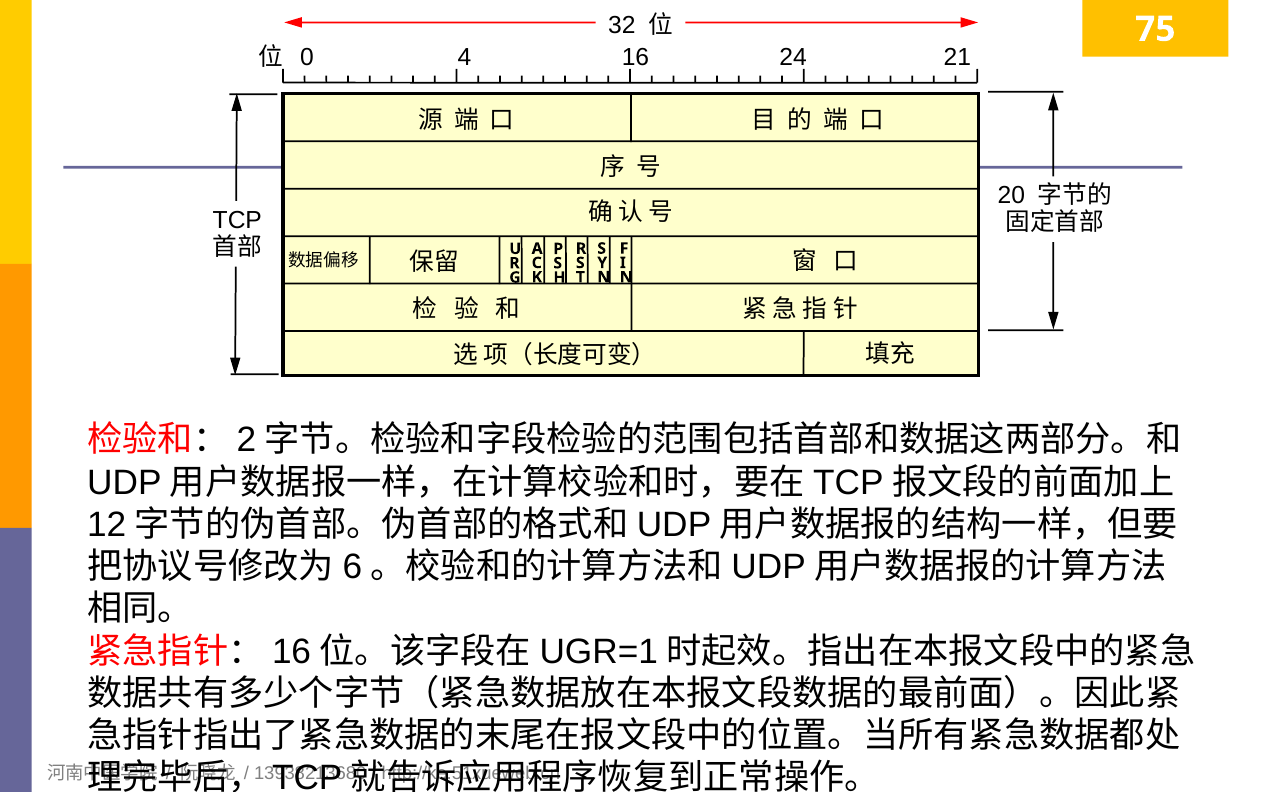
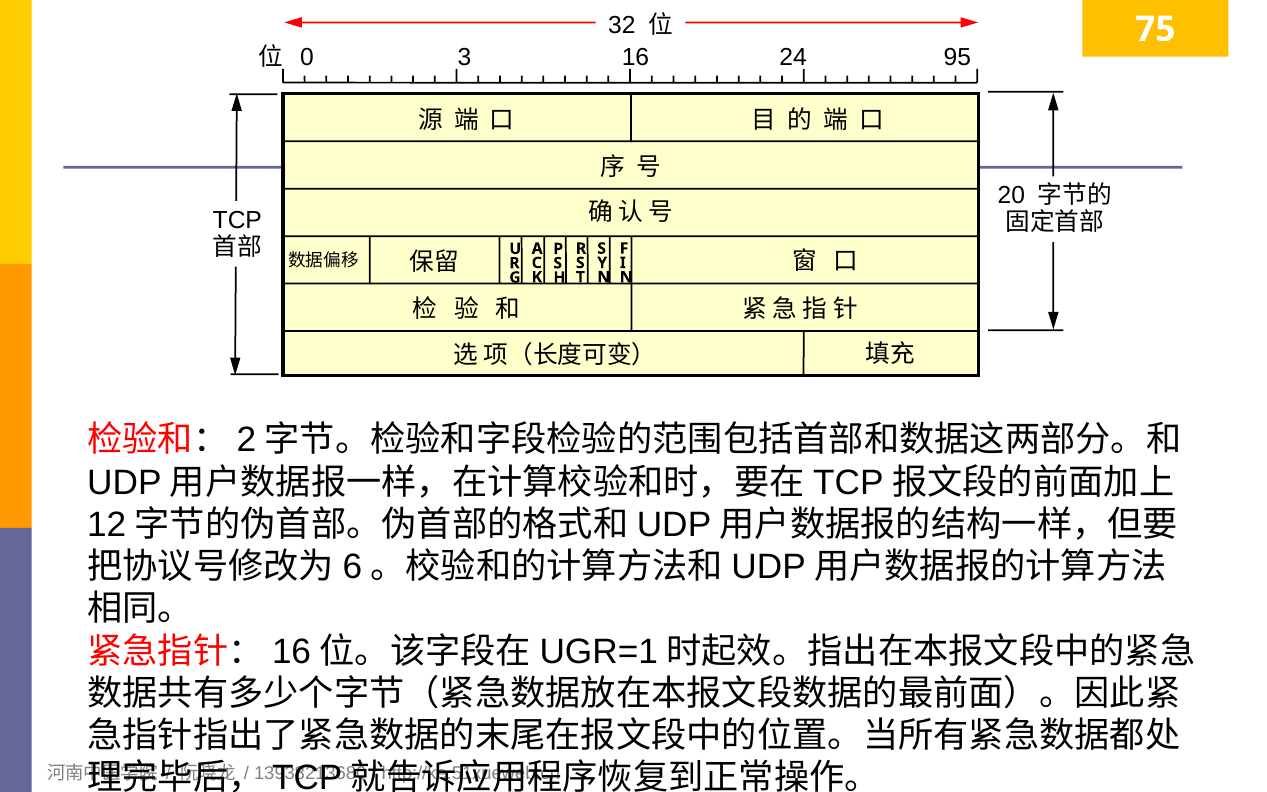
4: 4 -> 3
21: 21 -> 95
